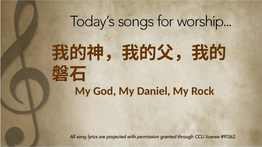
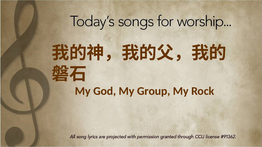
Daniel: Daniel -> Group
